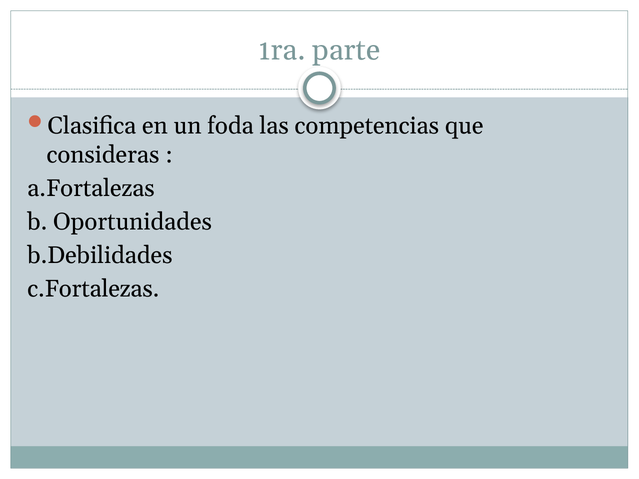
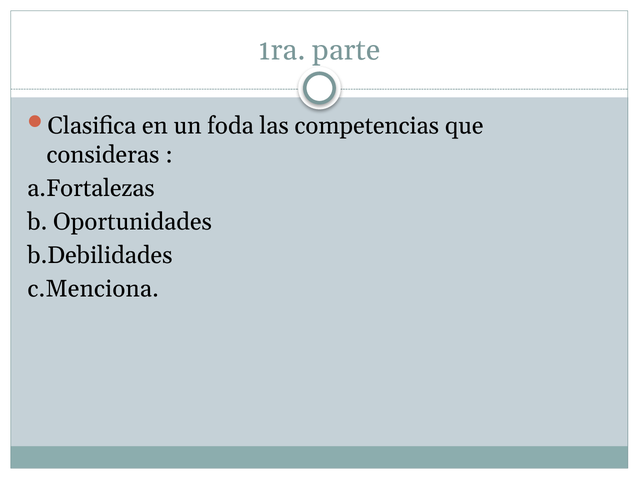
c.Fortalezas: c.Fortalezas -> c.Menciona
